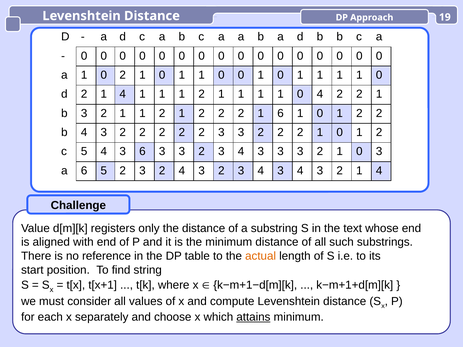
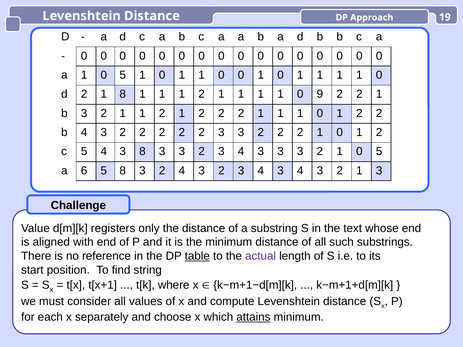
a 1 0 2: 2 -> 5
d 2 1 4: 4 -> 8
0 4: 4 -> 9
2 2 1 6: 6 -> 1
3 6: 6 -> 8
2 1 0 3: 3 -> 5
5 2: 2 -> 8
3 2 1 4: 4 -> 3
table underline: none -> present
actual colour: orange -> purple
